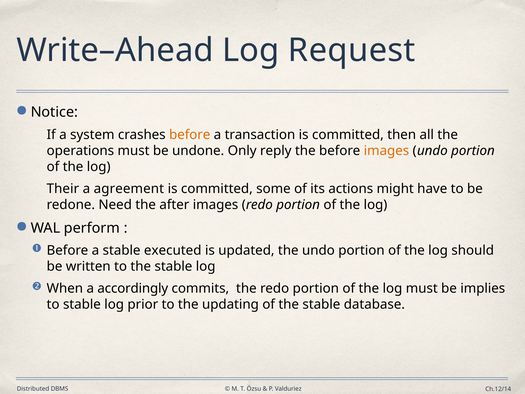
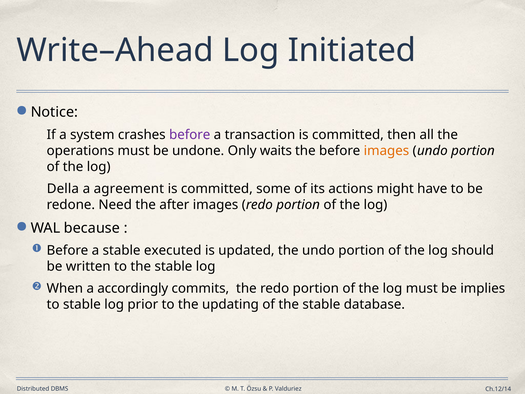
Request: Request -> Initiated
before at (190, 135) colour: orange -> purple
reply: reply -> waits
Their: Their -> Della
perform: perform -> because
